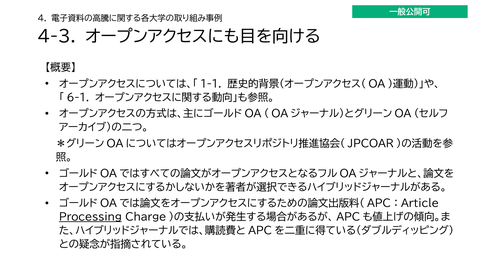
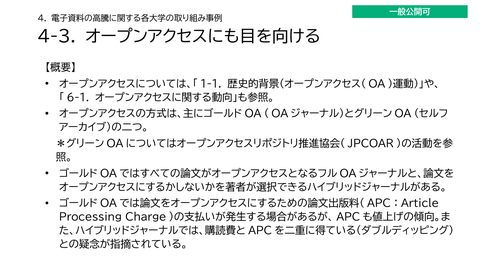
Processing underline: present -> none
